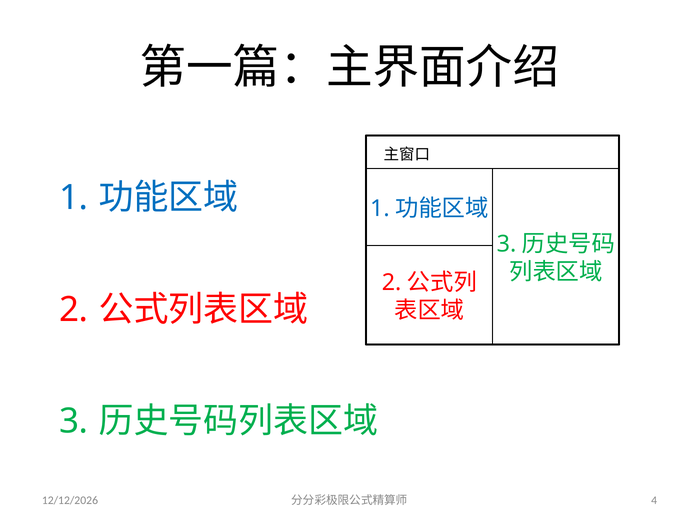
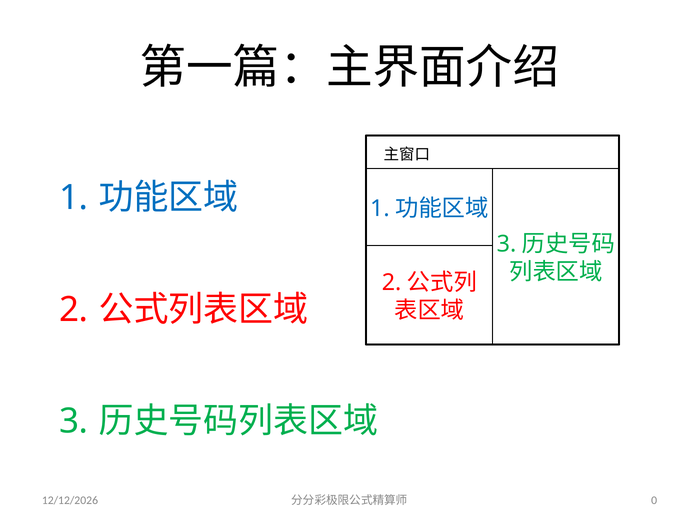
4: 4 -> 0
